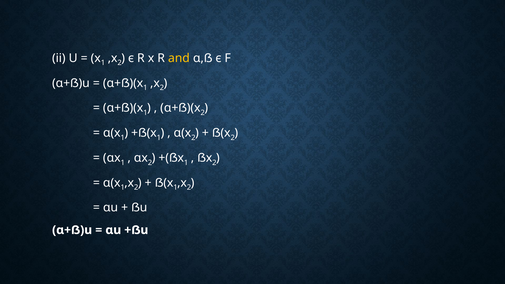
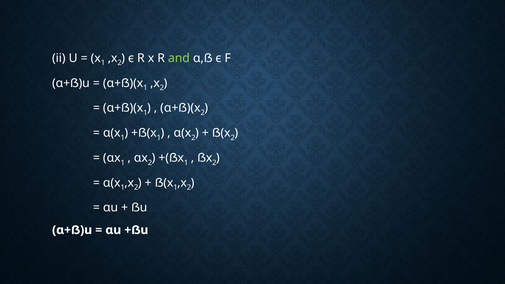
and colour: yellow -> light green
